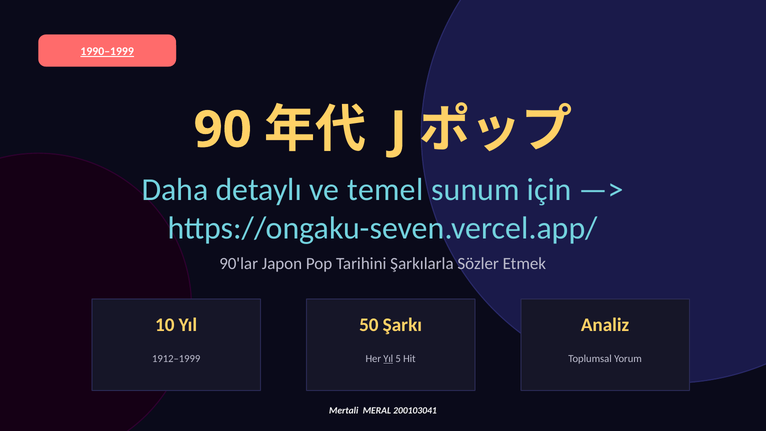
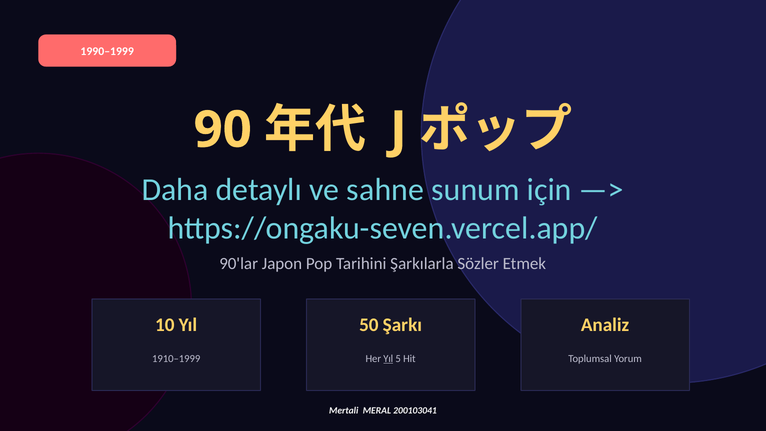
1990–1999 underline: present -> none
temel: temel -> sahne
1912–1999: 1912–1999 -> 1910–1999
